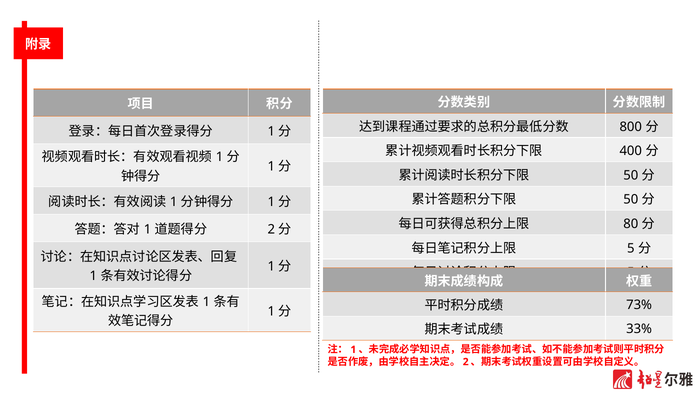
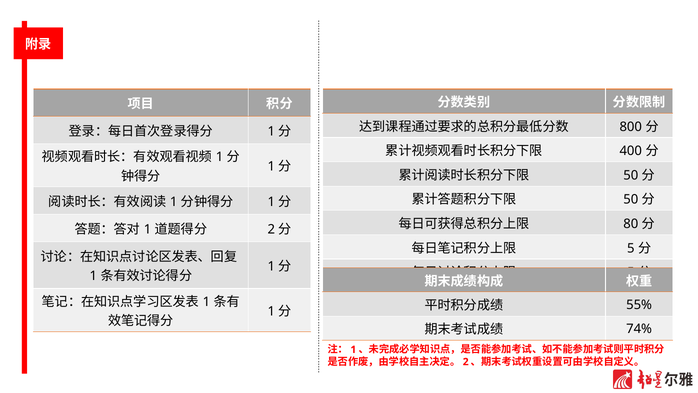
73%: 73% -> 55%
33%: 33% -> 74%
